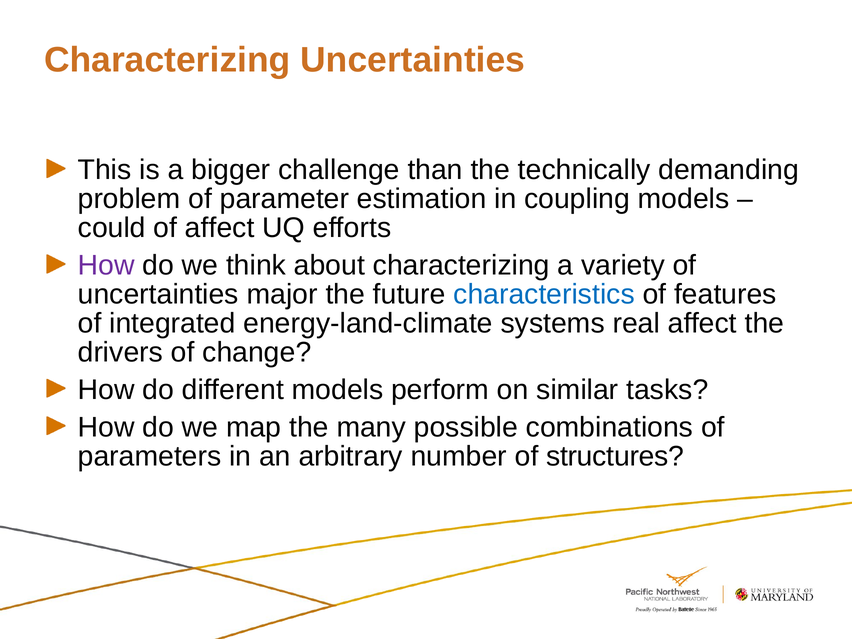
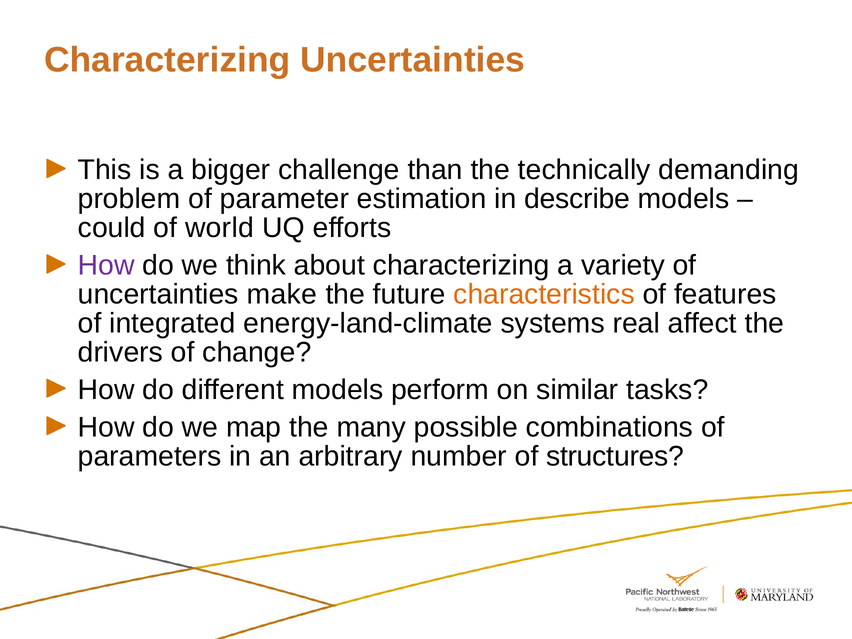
coupling: coupling -> describe
of affect: affect -> world
major: major -> make
characteristics colour: blue -> orange
